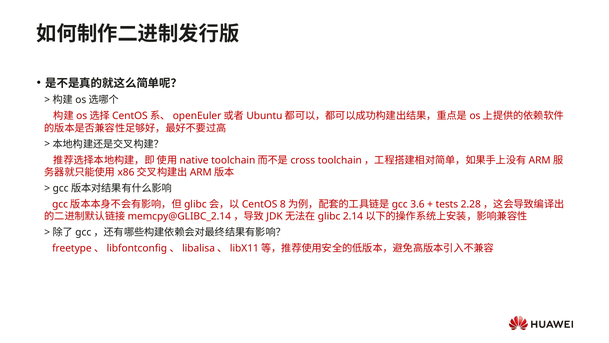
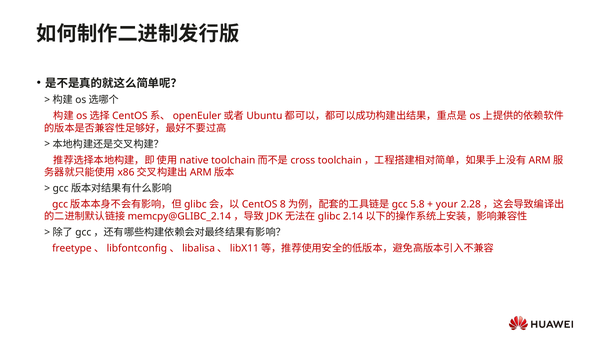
3.6: 3.6 -> 5.8
tests: tests -> your
